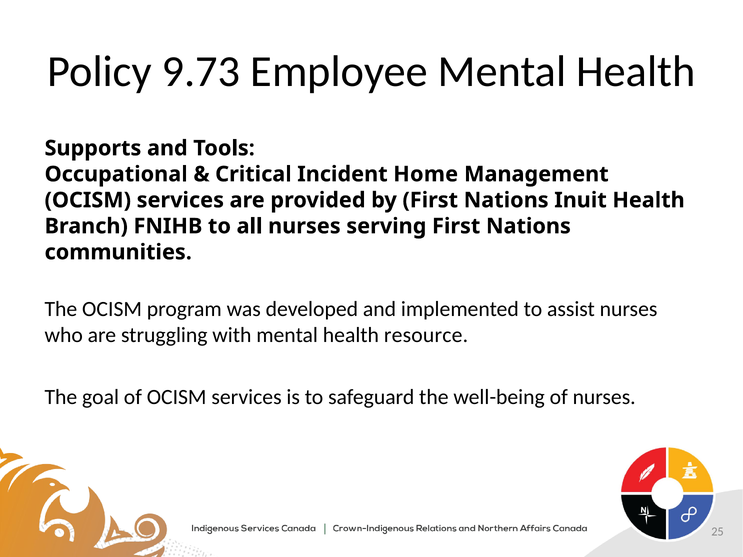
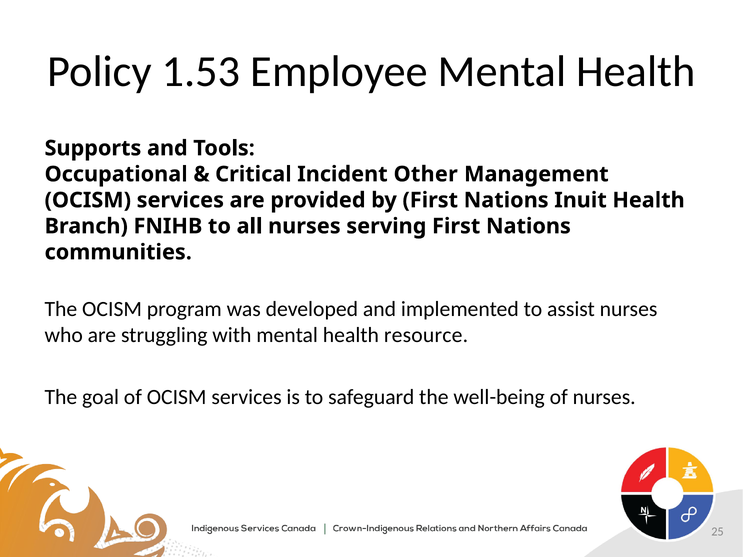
9.73: 9.73 -> 1.53
Home: Home -> Other
